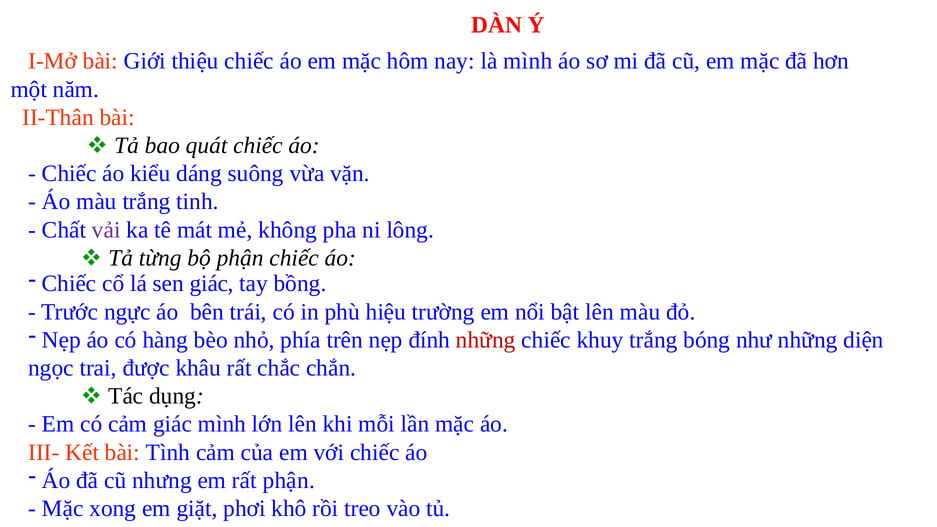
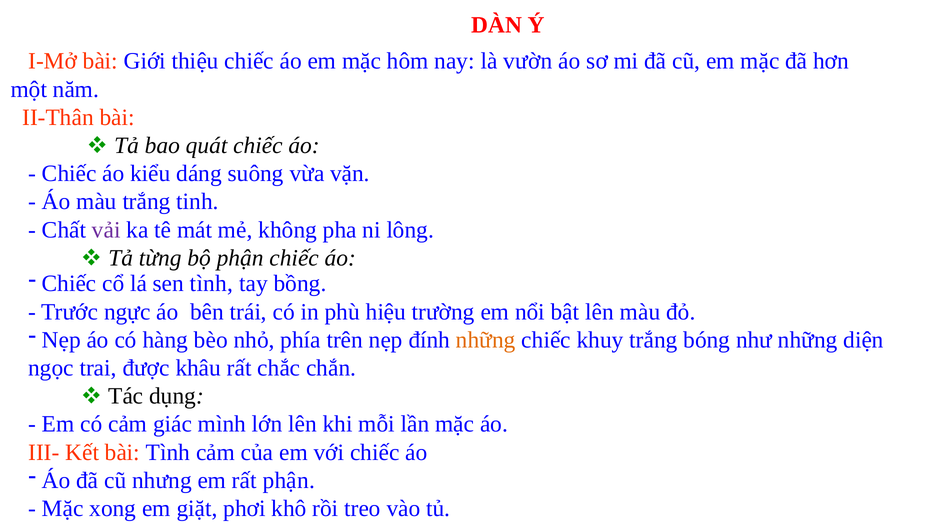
là mình: mình -> vườn
sen giác: giác -> tình
những at (486, 340) colour: red -> orange
